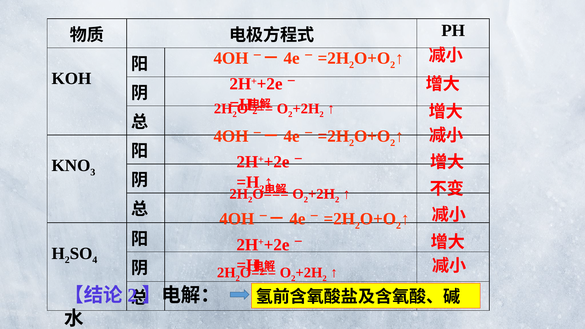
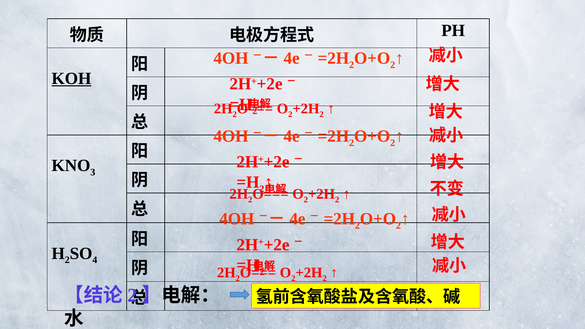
KOH underline: none -> present
